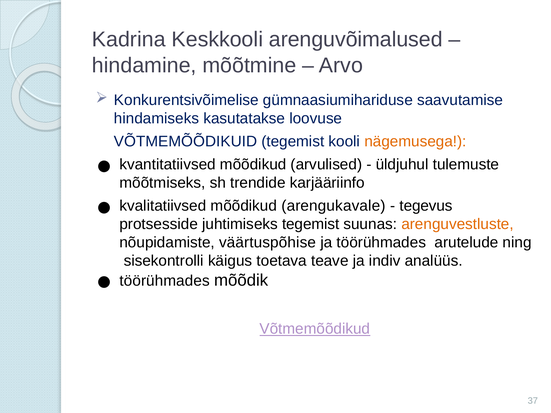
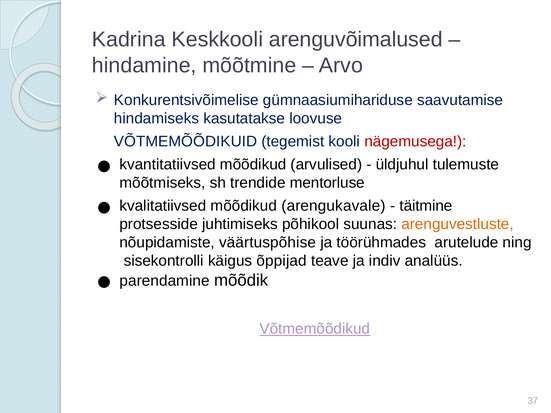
nägemusega colour: orange -> red
karjääriinfo: karjääriinfo -> mentorluse
tegevus: tegevus -> täitmine
juhtimiseks tegemist: tegemist -> põhikool
toetava: toetava -> õppijad
töörühmades at (165, 281): töörühmades -> parendamine
